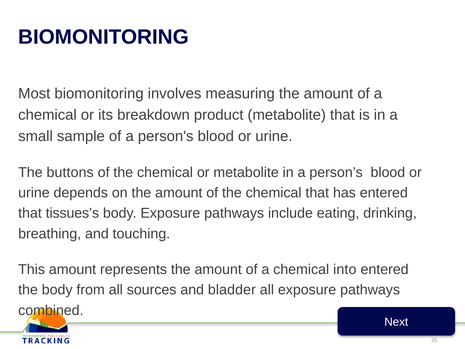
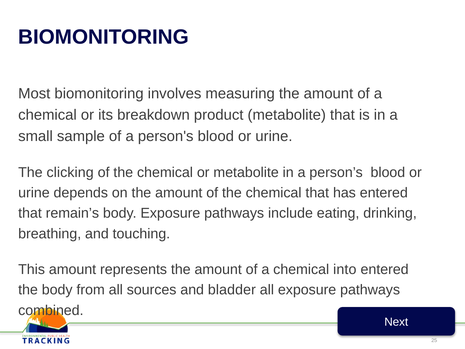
buttons: buttons -> clicking
tissues’s: tissues’s -> remain’s
